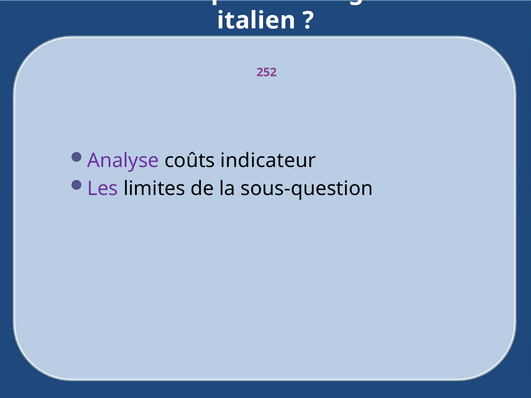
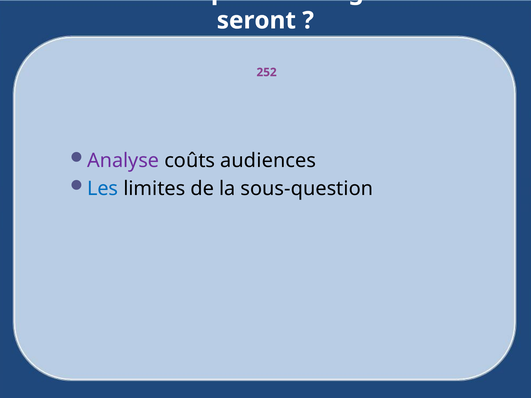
italien: italien -> seront
indicateur: indicateur -> audiences
Les colour: purple -> blue
